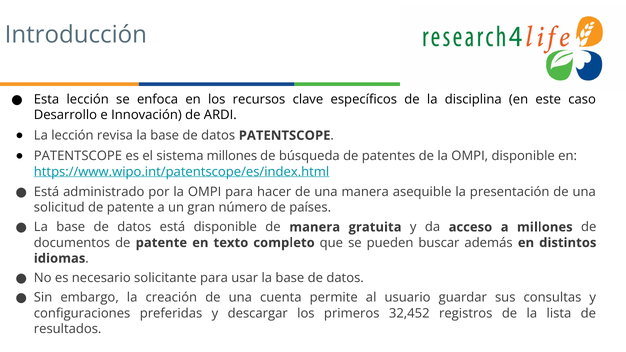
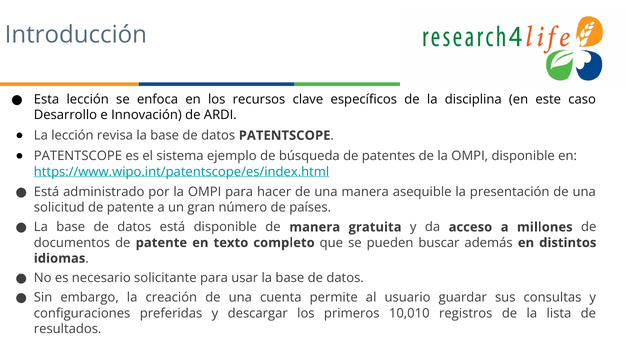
sistema millones: millones -> ejemplo
32,452: 32,452 -> 10,010
